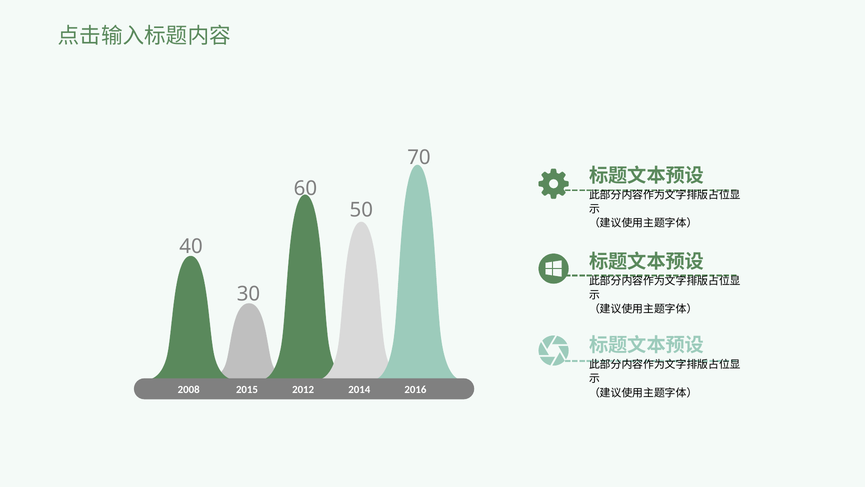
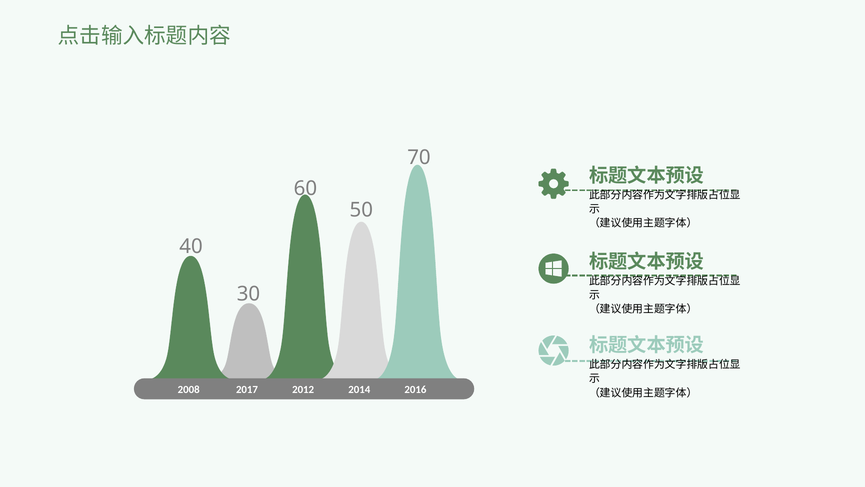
2015: 2015 -> 2017
